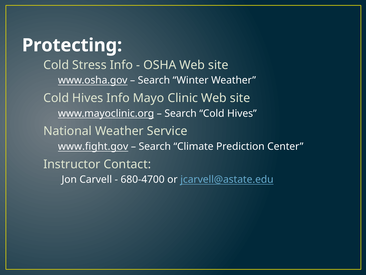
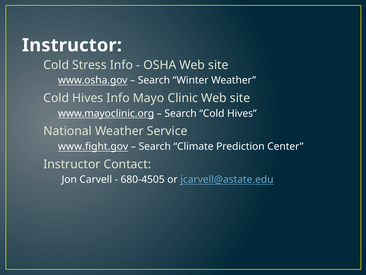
Protecting at (72, 45): Protecting -> Instructor
680-4700: 680-4700 -> 680-4505
